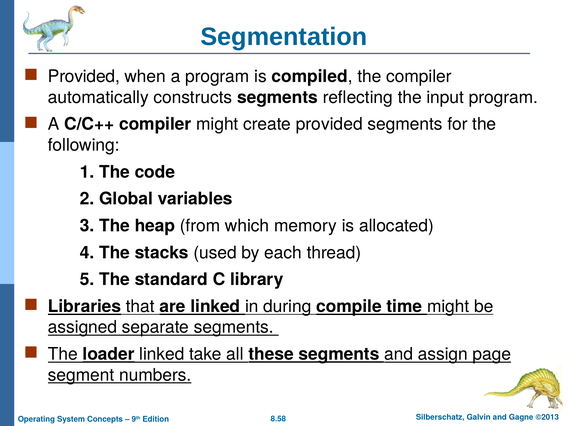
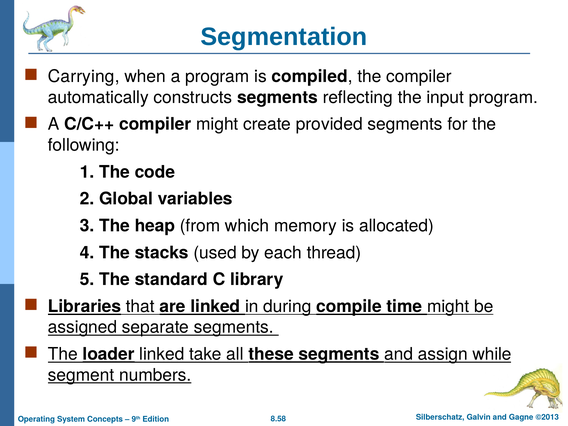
Provided at (84, 76): Provided -> Carrying
page: page -> while
